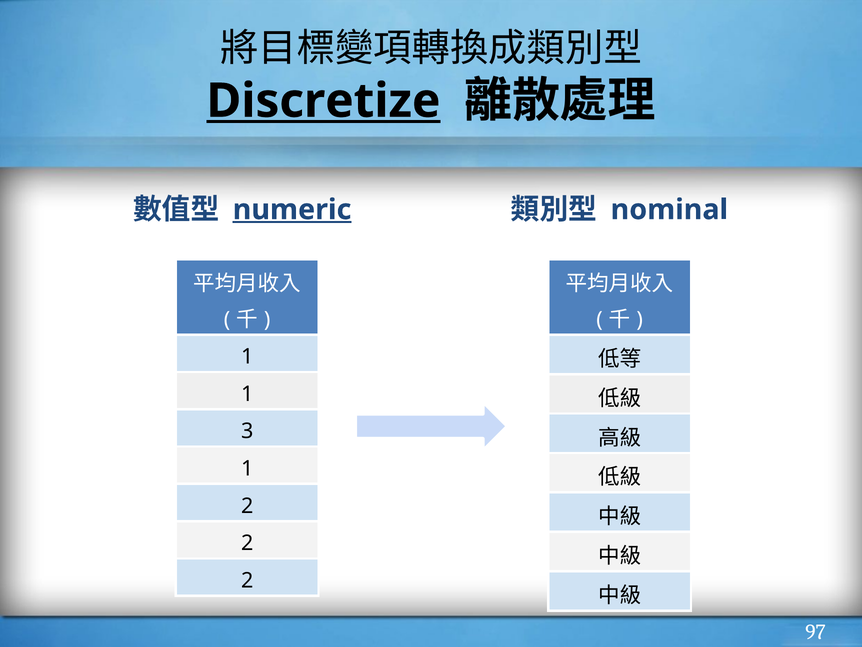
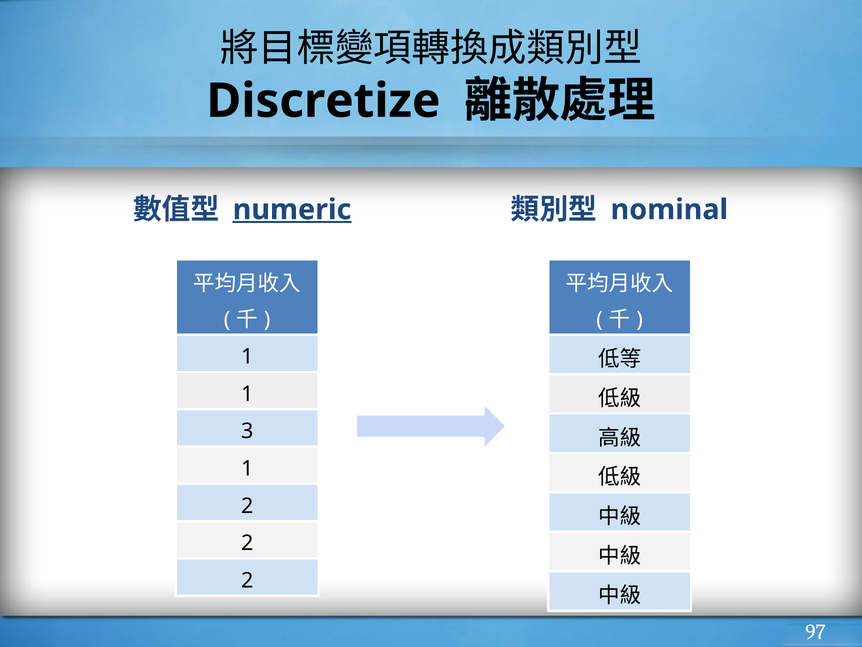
Discretize underline: present -> none
